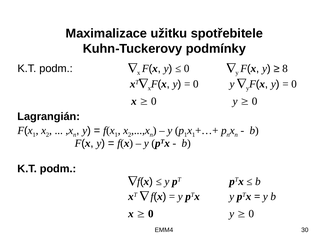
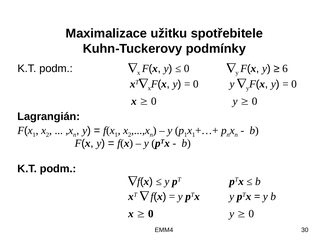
8: 8 -> 6
